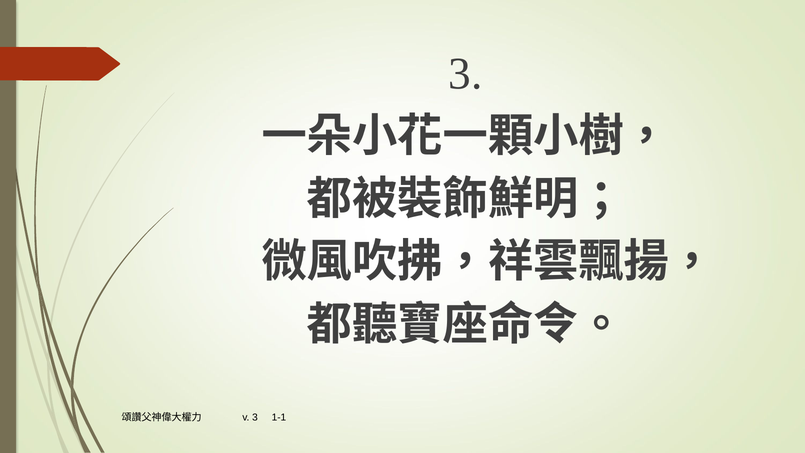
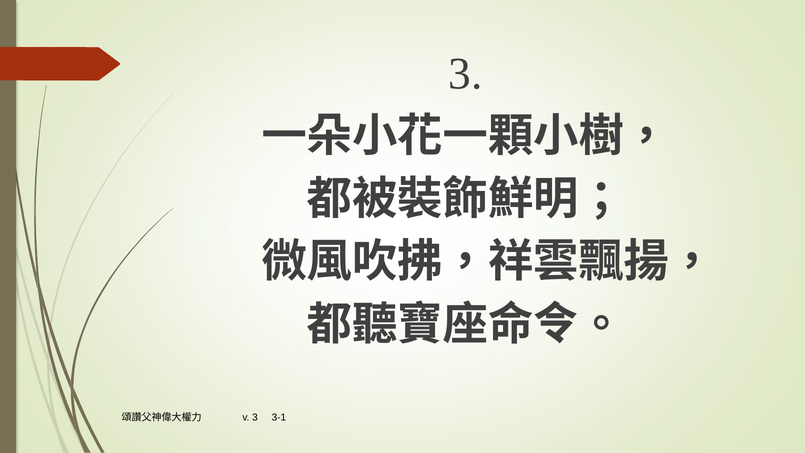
1-1: 1-1 -> 3-1
